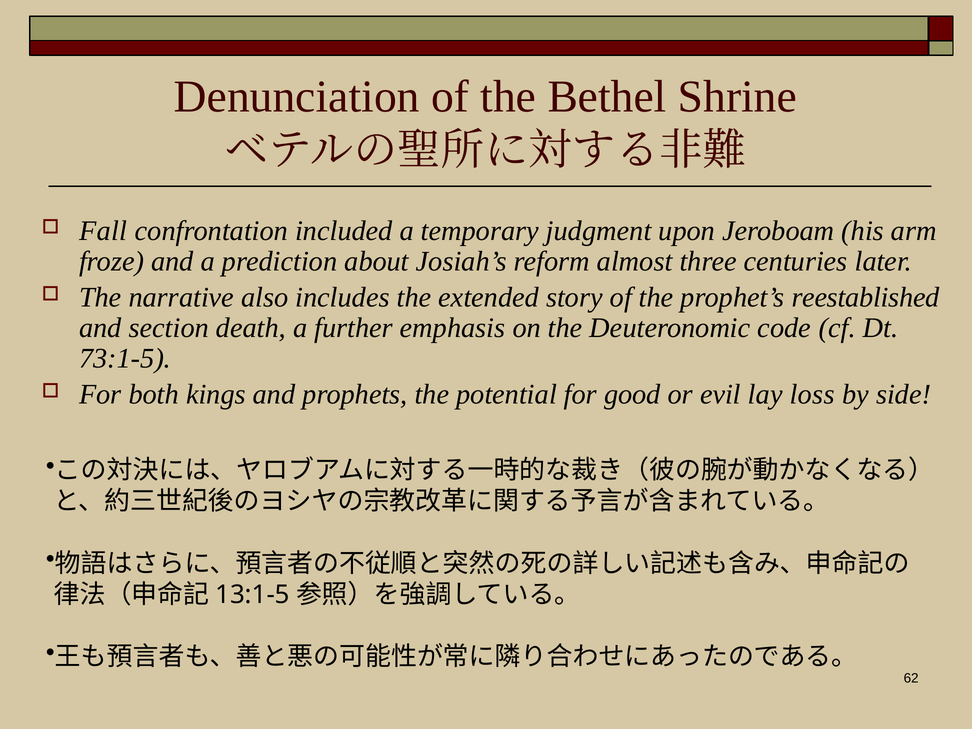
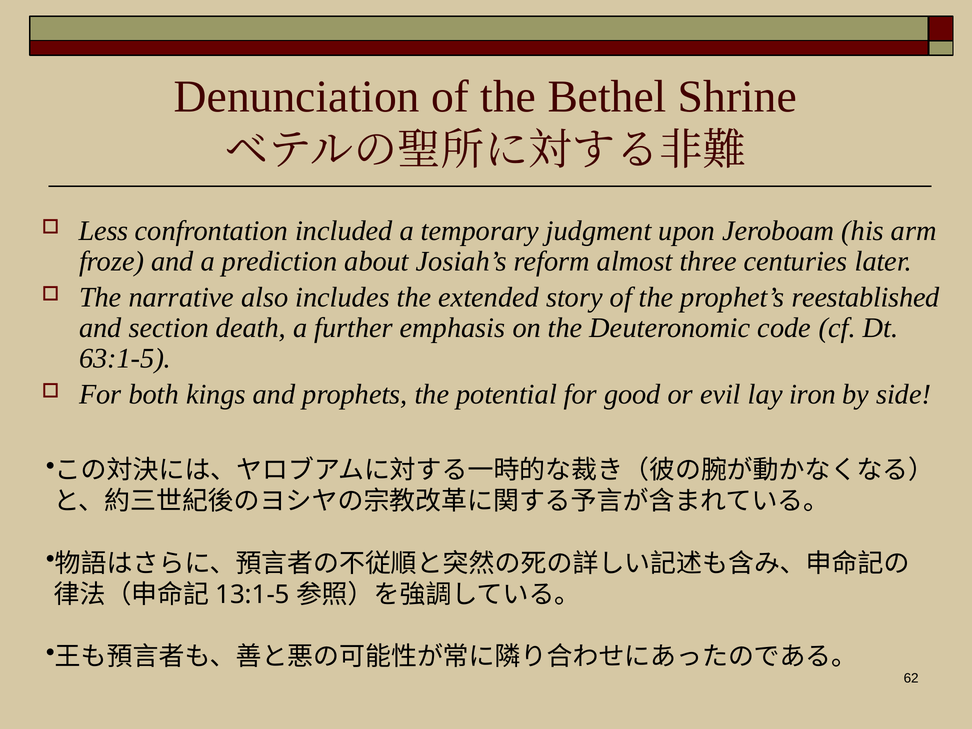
Fall: Fall -> Less
73:1-5: 73:1-5 -> 63:1-5
loss: loss -> iron
